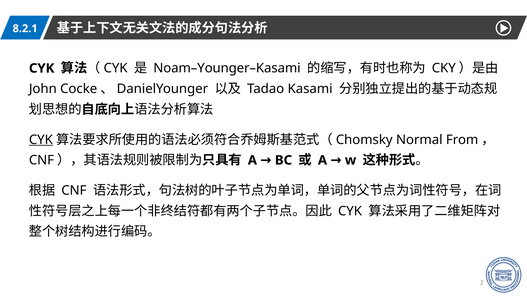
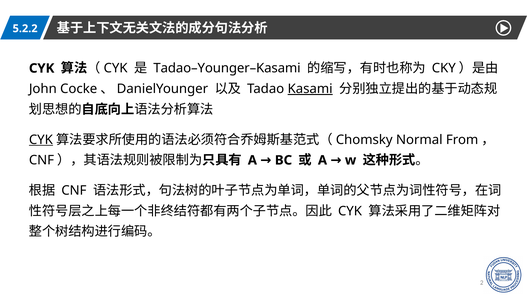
8.2.1: 8.2.1 -> 5.2.2
Noam–Younger–Kasami: Noam–Younger–Kasami -> Tadao–Younger–Kasami
Kasami underline: none -> present
